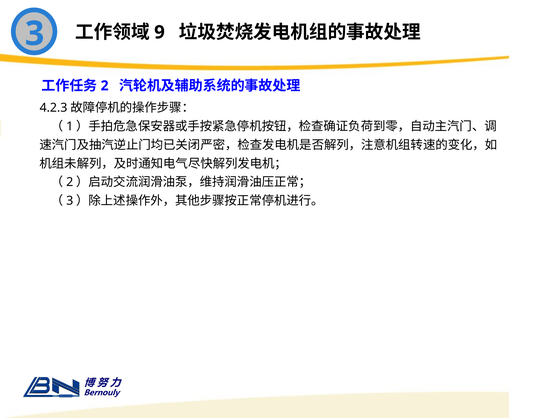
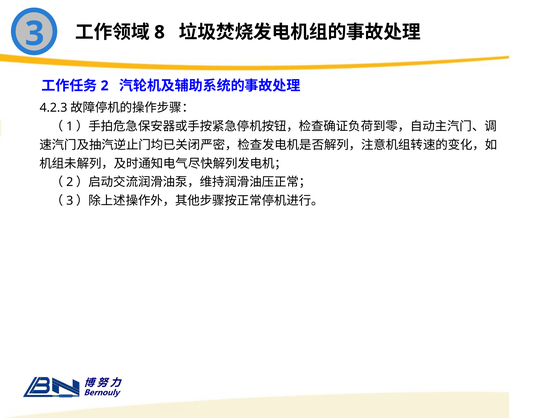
9: 9 -> 8
